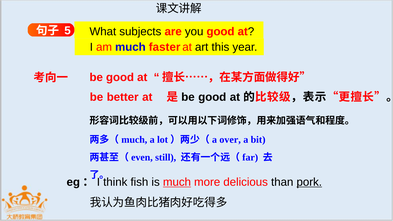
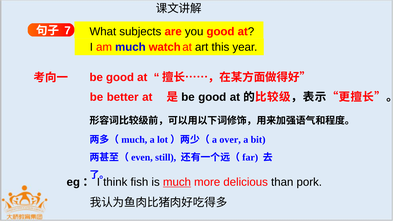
5: 5 -> 7
faster: faster -> watch
pork underline: present -> none
